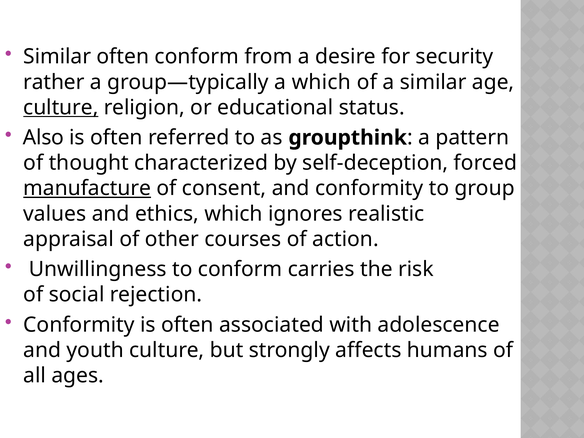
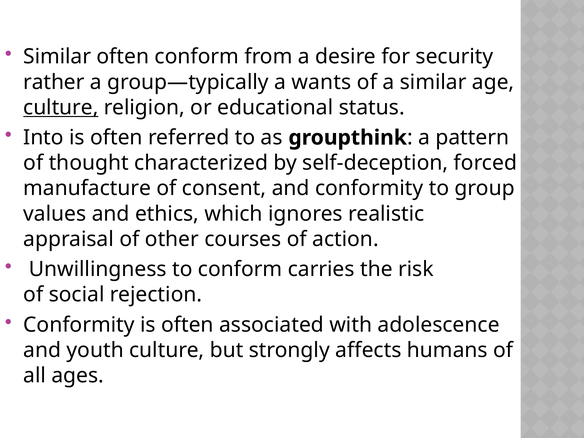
a which: which -> wants
Also: Also -> Into
manufacture underline: present -> none
